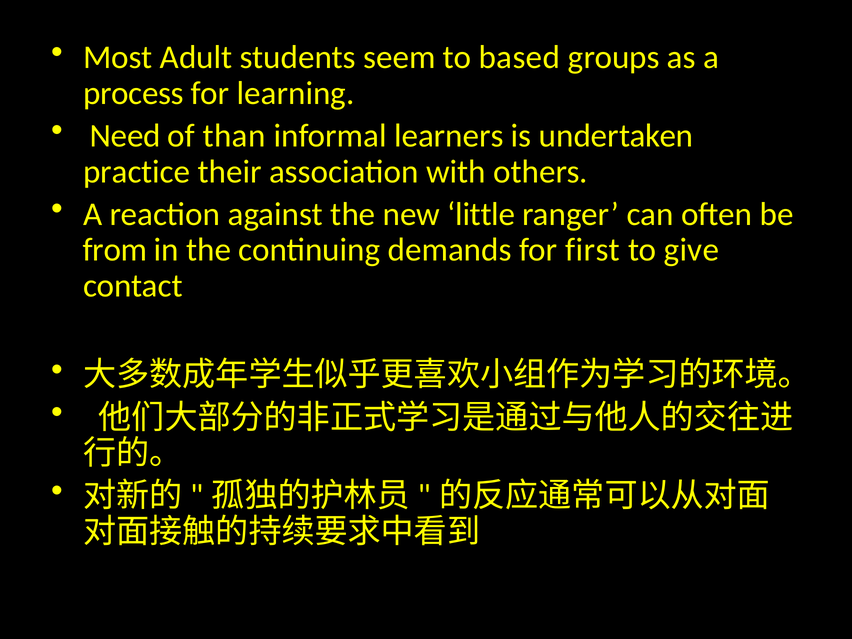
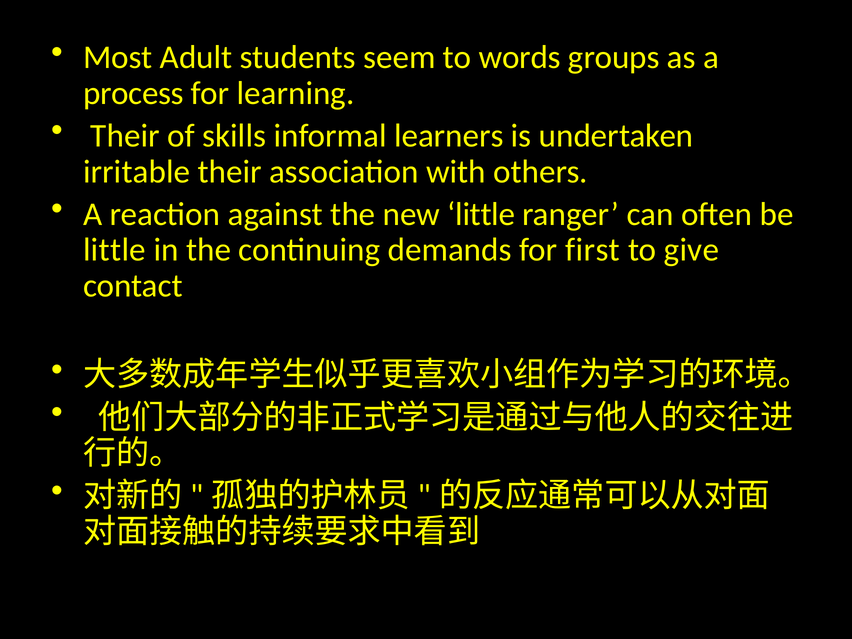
based: based -> words
Need at (125, 136): Need -> Their
than: than -> skills
practice: practice -> irritable
from at (115, 250): from -> little
